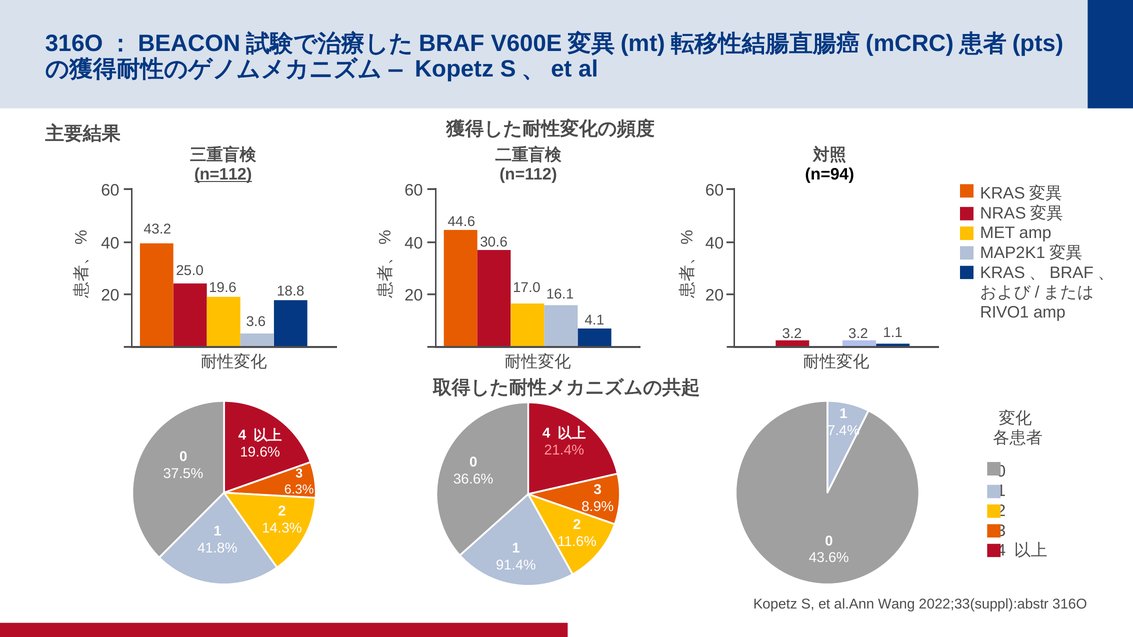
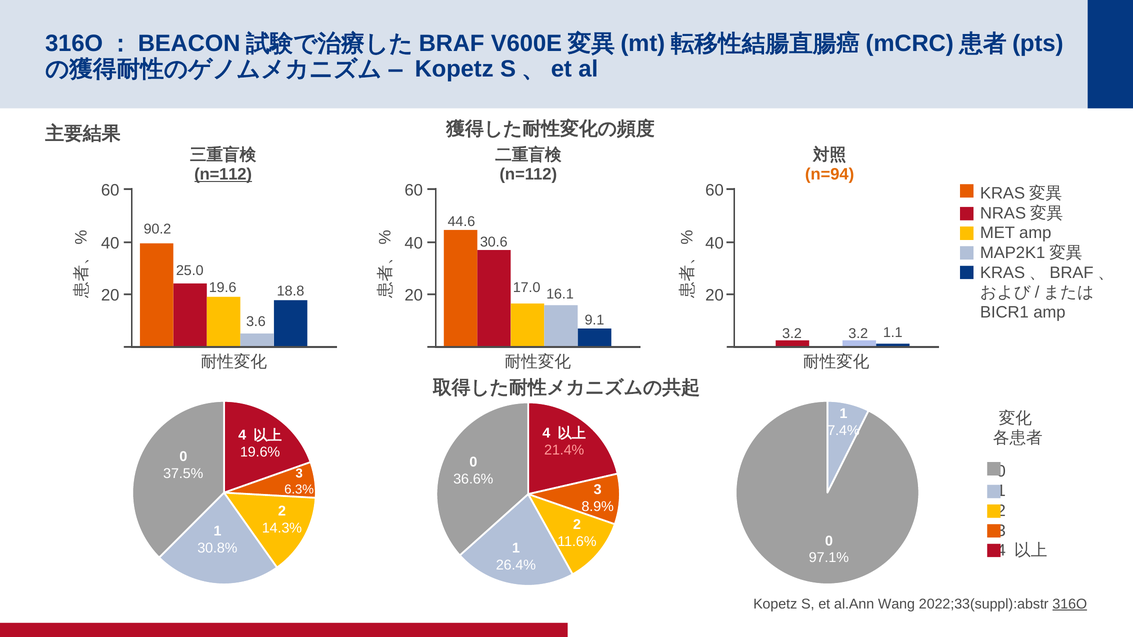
n=94 colour: black -> orange
43.2: 43.2 -> 90.2
RIVO1: RIVO1 -> BICR1
4.1: 4.1 -> 9.1
41.8%: 41.8% -> 30.8%
43.6%: 43.6% -> 97.1%
91.4%: 91.4% -> 26.4%
316O underline: none -> present
